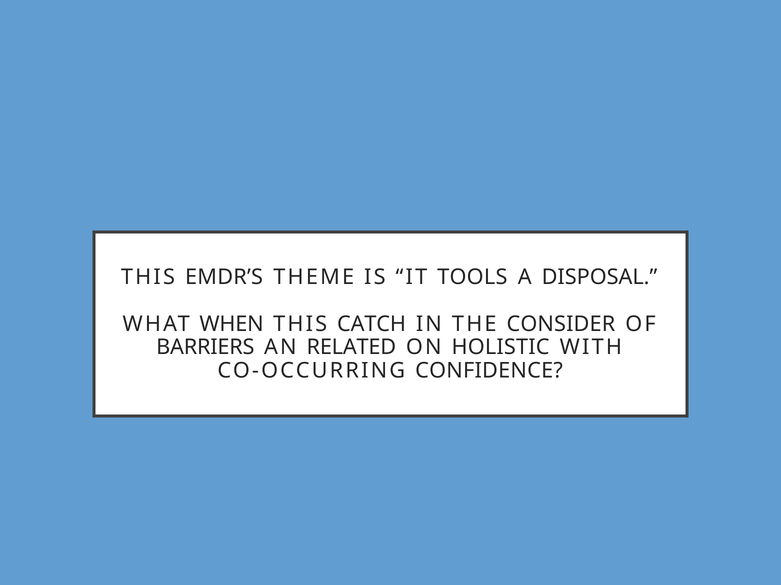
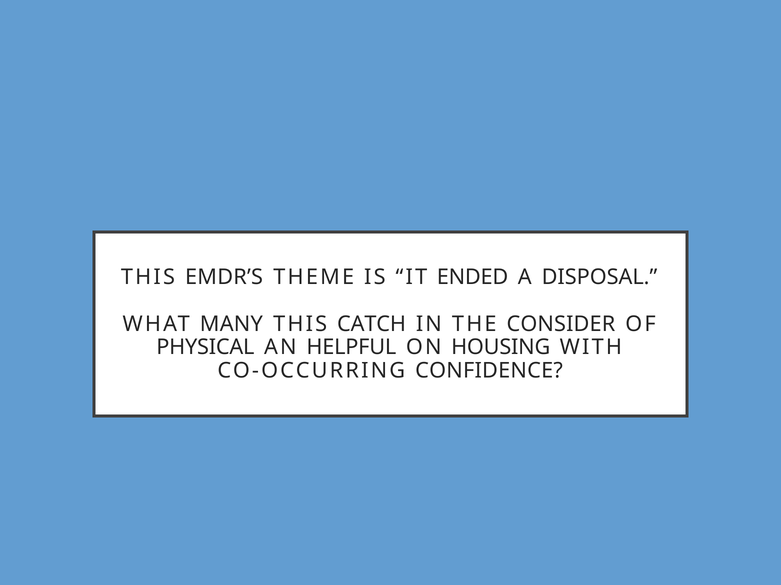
TOOLS: TOOLS -> ENDED
WHEN: WHEN -> MANY
BARRIERS: BARRIERS -> PHYSICAL
RELATED: RELATED -> HELPFUL
HOLISTIC: HOLISTIC -> HOUSING
